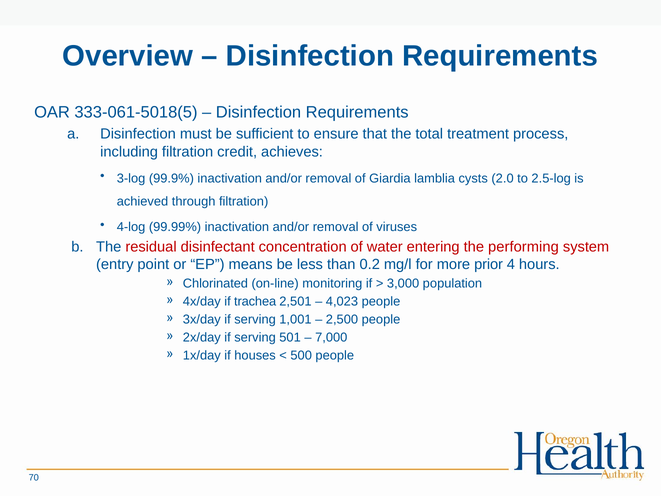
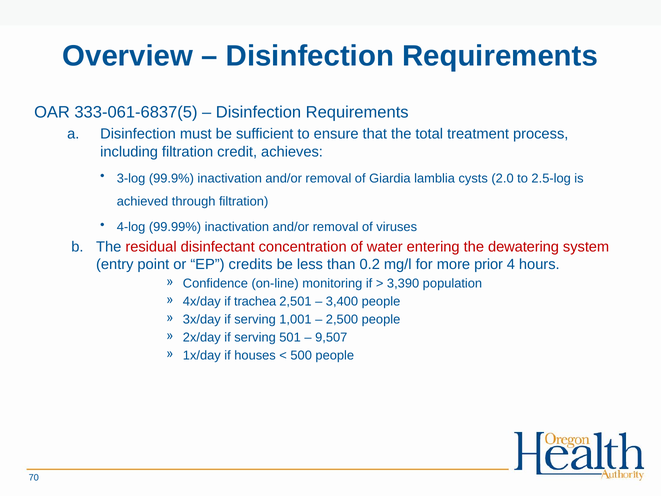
333-061-5018(5: 333-061-5018(5 -> 333-061-6837(5
performing: performing -> dewatering
means: means -> credits
Chlorinated: Chlorinated -> Confidence
3,000: 3,000 -> 3,390
4,023: 4,023 -> 3,400
7,000: 7,000 -> 9,507
